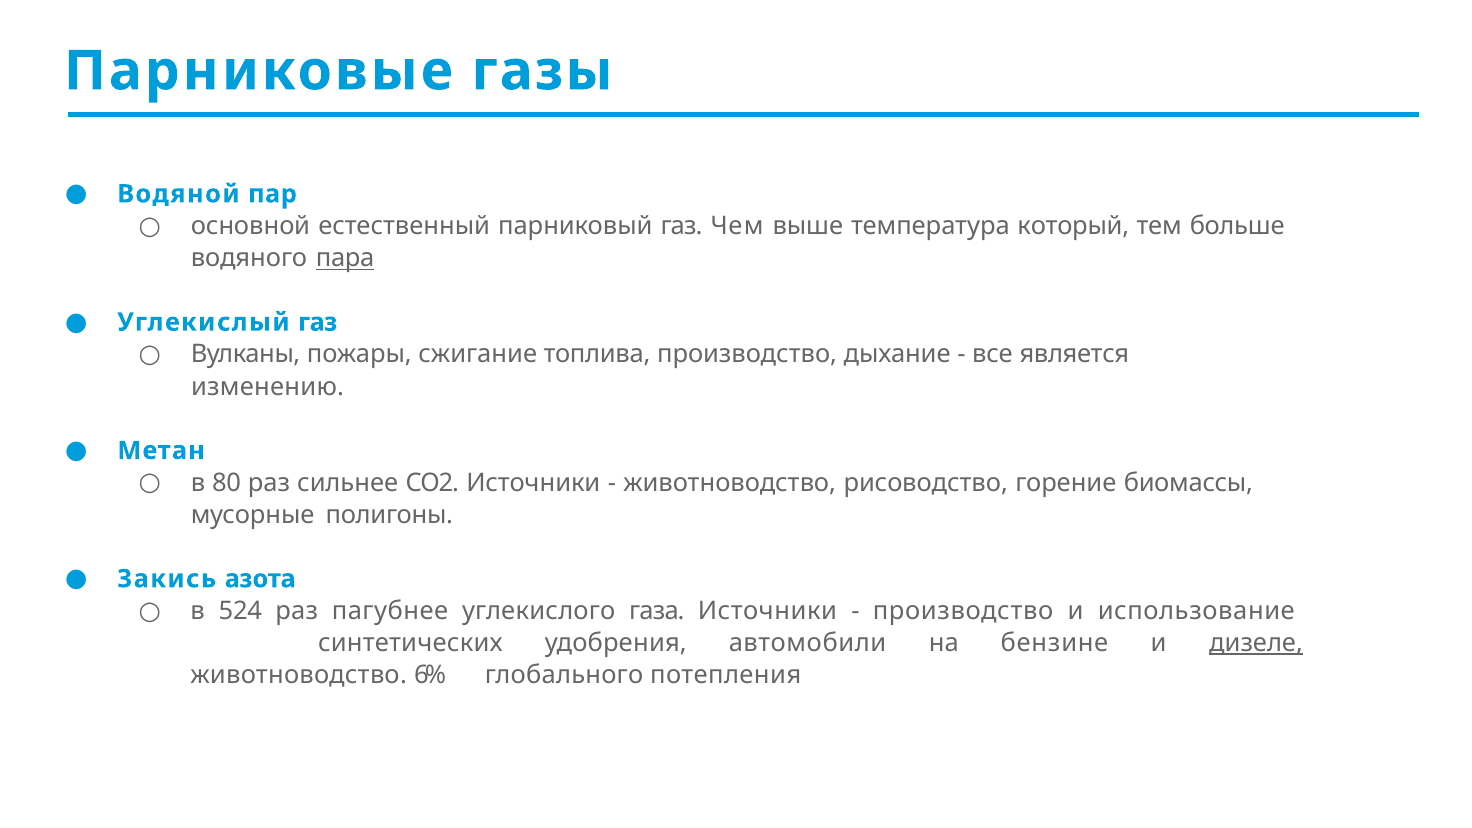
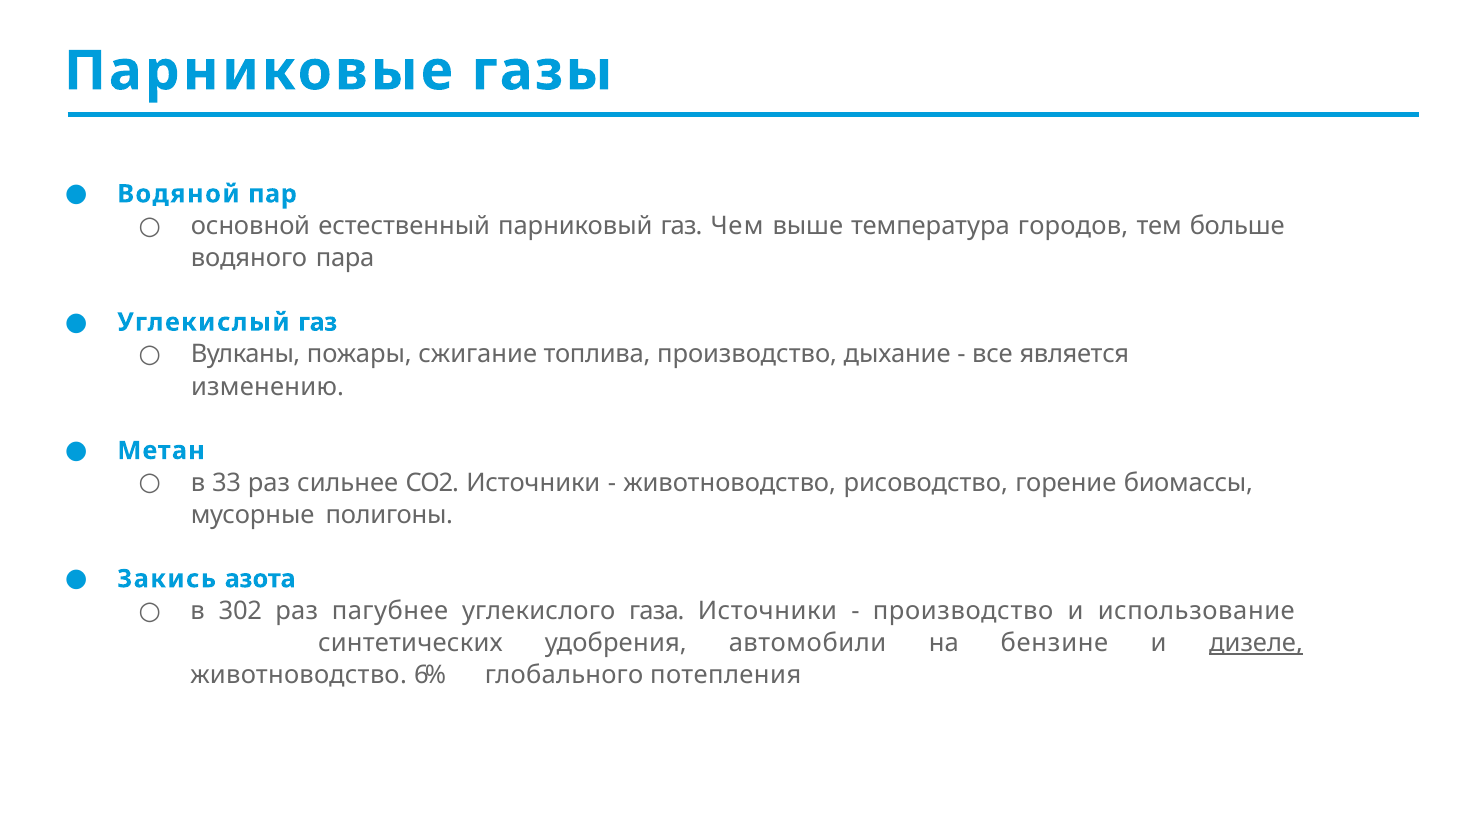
который: который -> городов
пара underline: present -> none
80: 80 -> 33
524: 524 -> 302
